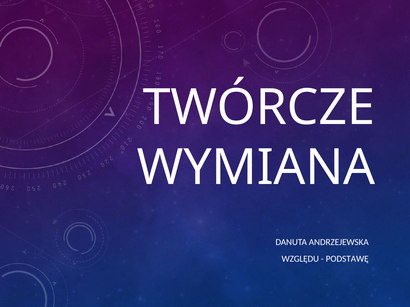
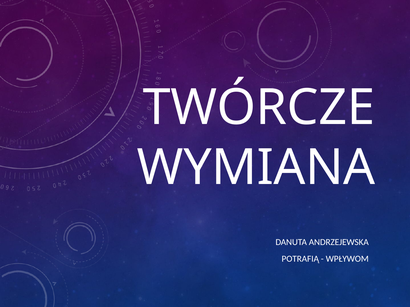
WZGLĘDU: WZGLĘDU -> POTRAFIĄ
PODSTAWĘ: PODSTAWĘ -> WPŁYWOM
